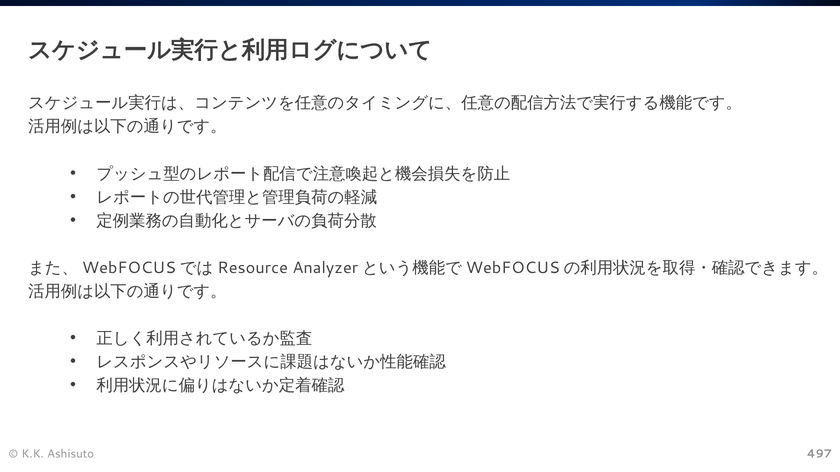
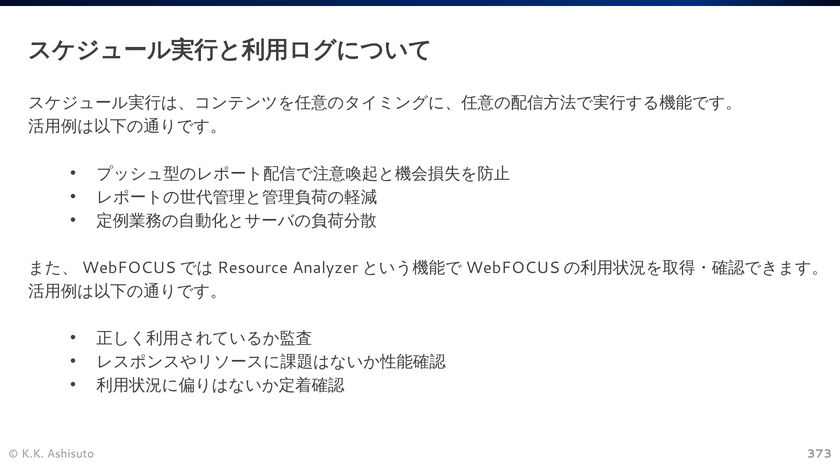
497: 497 -> 373
